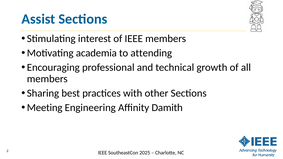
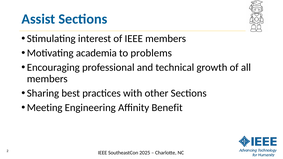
attending: attending -> problems
Damith: Damith -> Benefit
